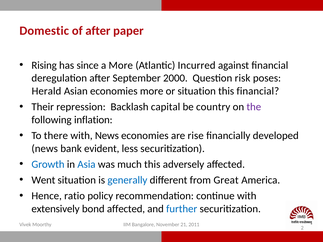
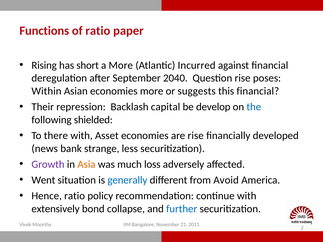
Domestic: Domestic -> Functions
of after: after -> ratio
since: since -> short
2000: 2000 -> 2040
Question risk: risk -> rise
Herald: Herald -> Within
or situation: situation -> suggests
country: country -> develop
the colour: purple -> blue
inflation: inflation -> shielded
with News: News -> Asset
evident: evident -> strange
Growth colour: blue -> purple
Asia colour: blue -> orange
much this: this -> loss
Great: Great -> Avoid
bond affected: affected -> collapse
